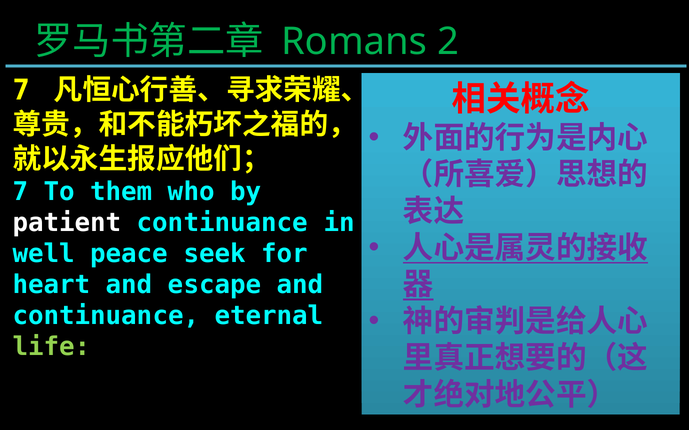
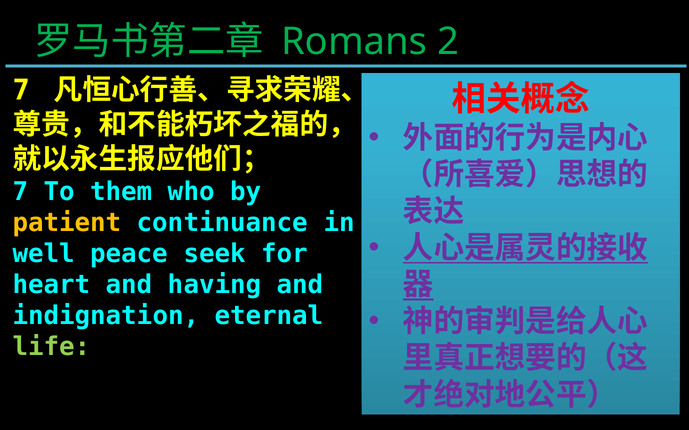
patient colour: white -> yellow
escape: escape -> having
continuance at (106, 316): continuance -> indignation
